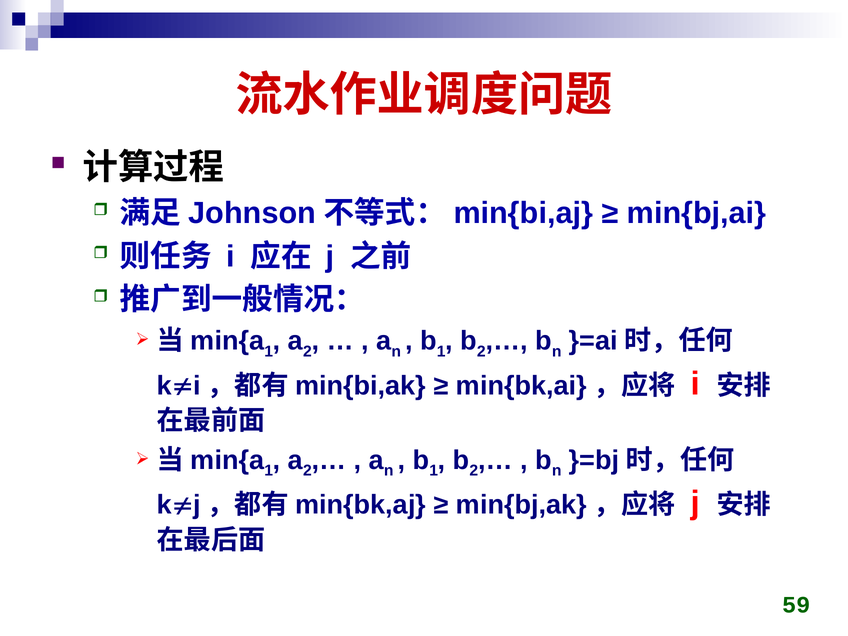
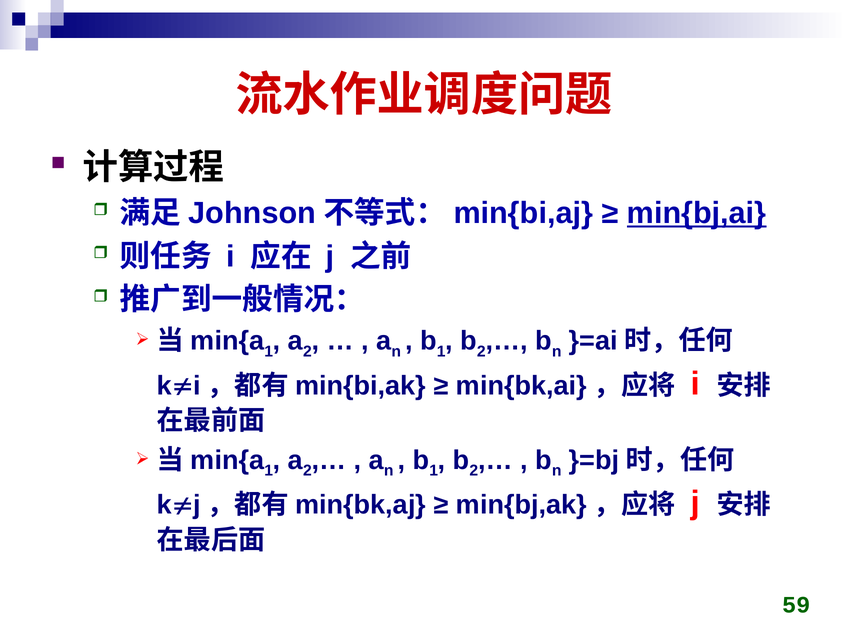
min{bj,ai underline: none -> present
